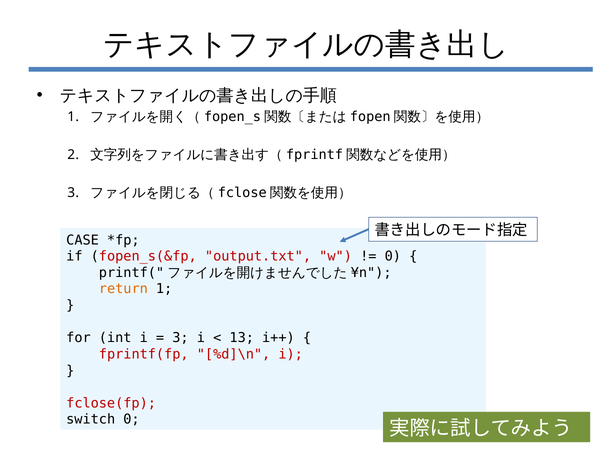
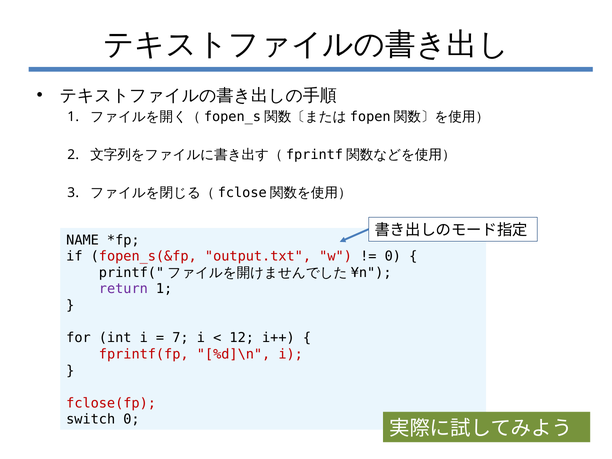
CASE: CASE -> NAME
return colour: orange -> purple
3 at (180, 338): 3 -> 7
13: 13 -> 12
